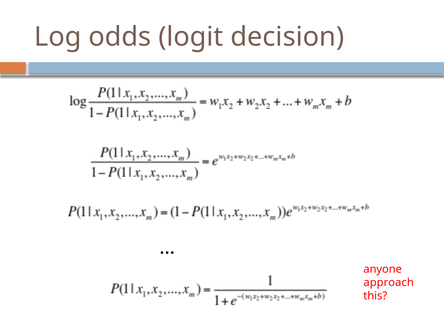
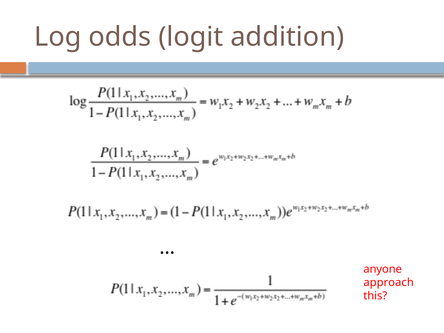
decision: decision -> addition
